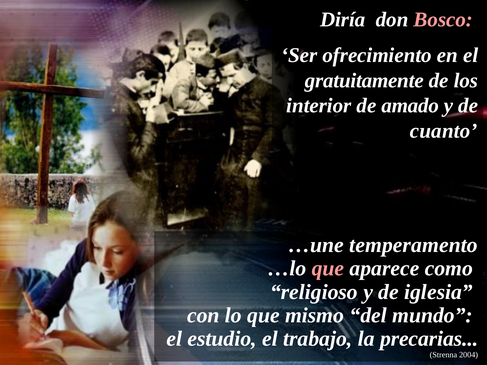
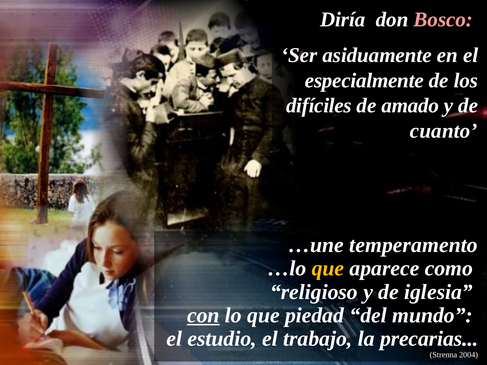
ofrecimiento: ofrecimiento -> asiduamente
gratuitamente: gratuitamente -> especialmente
interior: interior -> difíciles
que at (328, 269) colour: pink -> yellow
con underline: none -> present
mismo: mismo -> piedad
